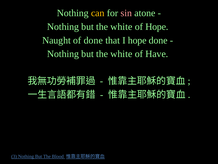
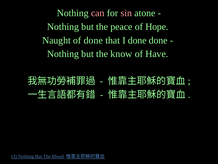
can colour: yellow -> pink
white at (121, 27): white -> peace
I hope: hope -> done
white at (121, 54): white -> know
